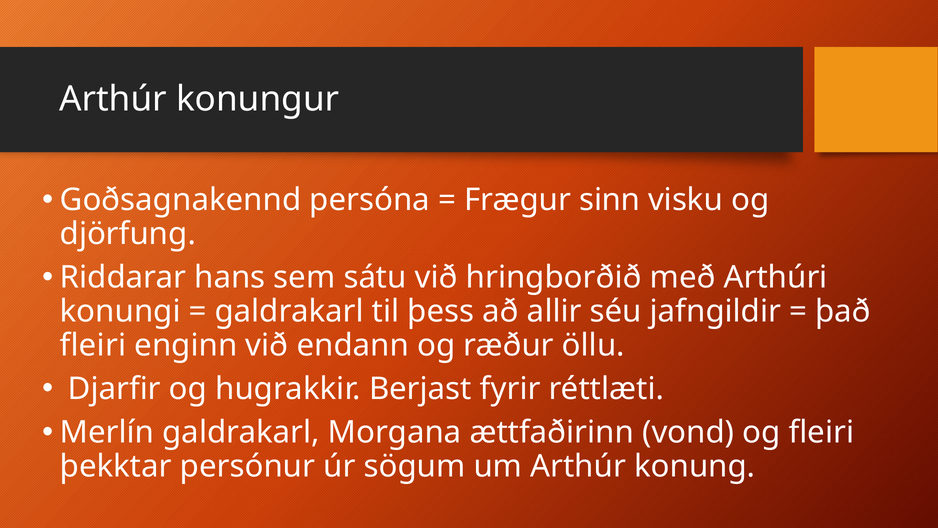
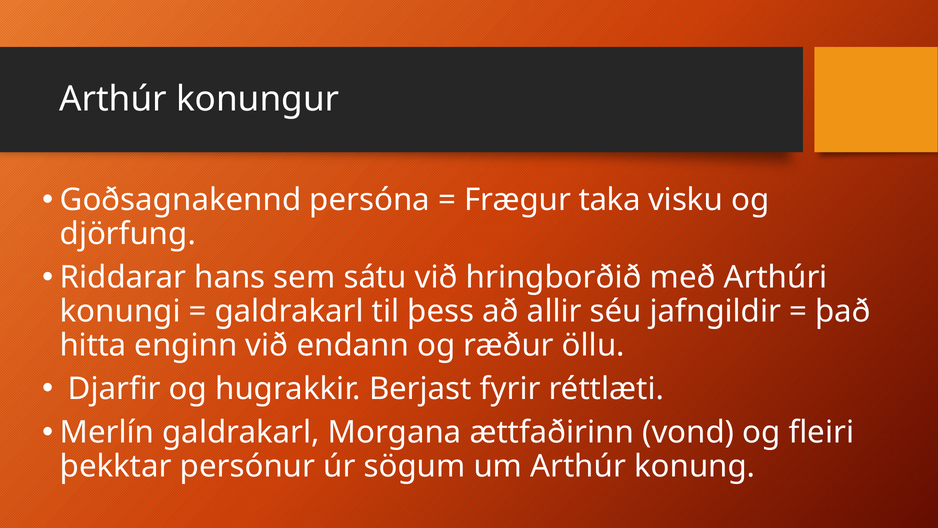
sinn: sinn -> taka
fleiri at (93, 345): fleiri -> hitta
